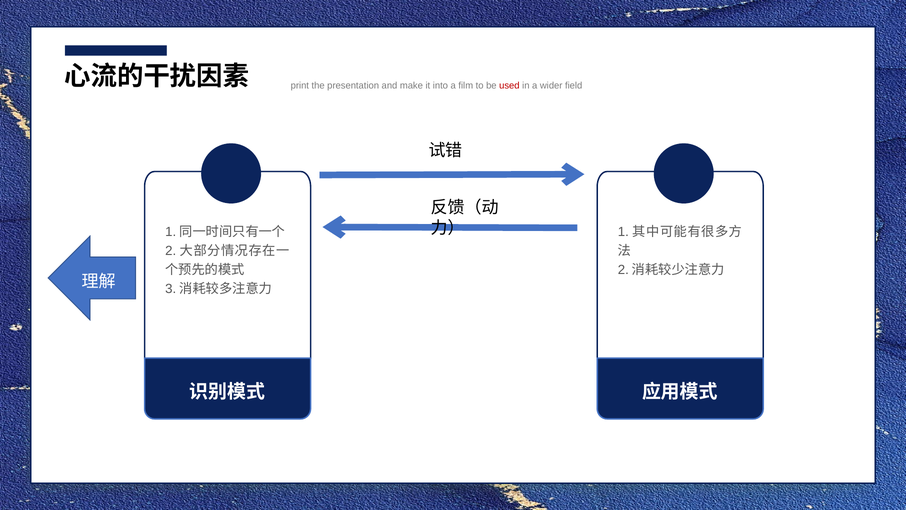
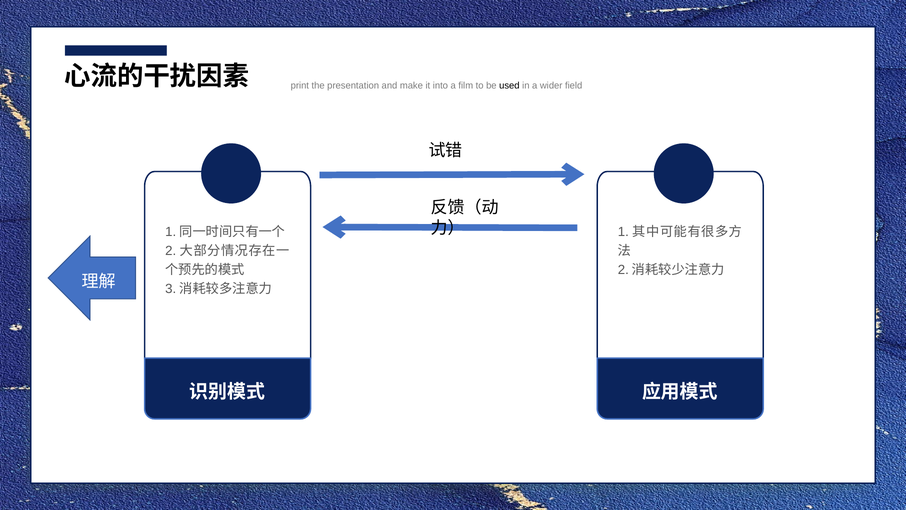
used colour: red -> black
